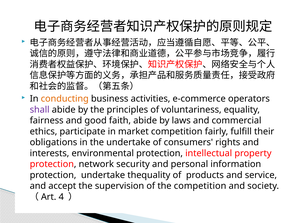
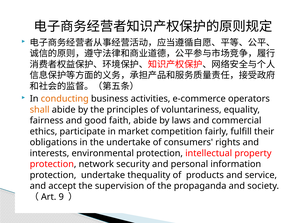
shall colour: purple -> orange
the competition: competition -> propaganda
4: 4 -> 9
